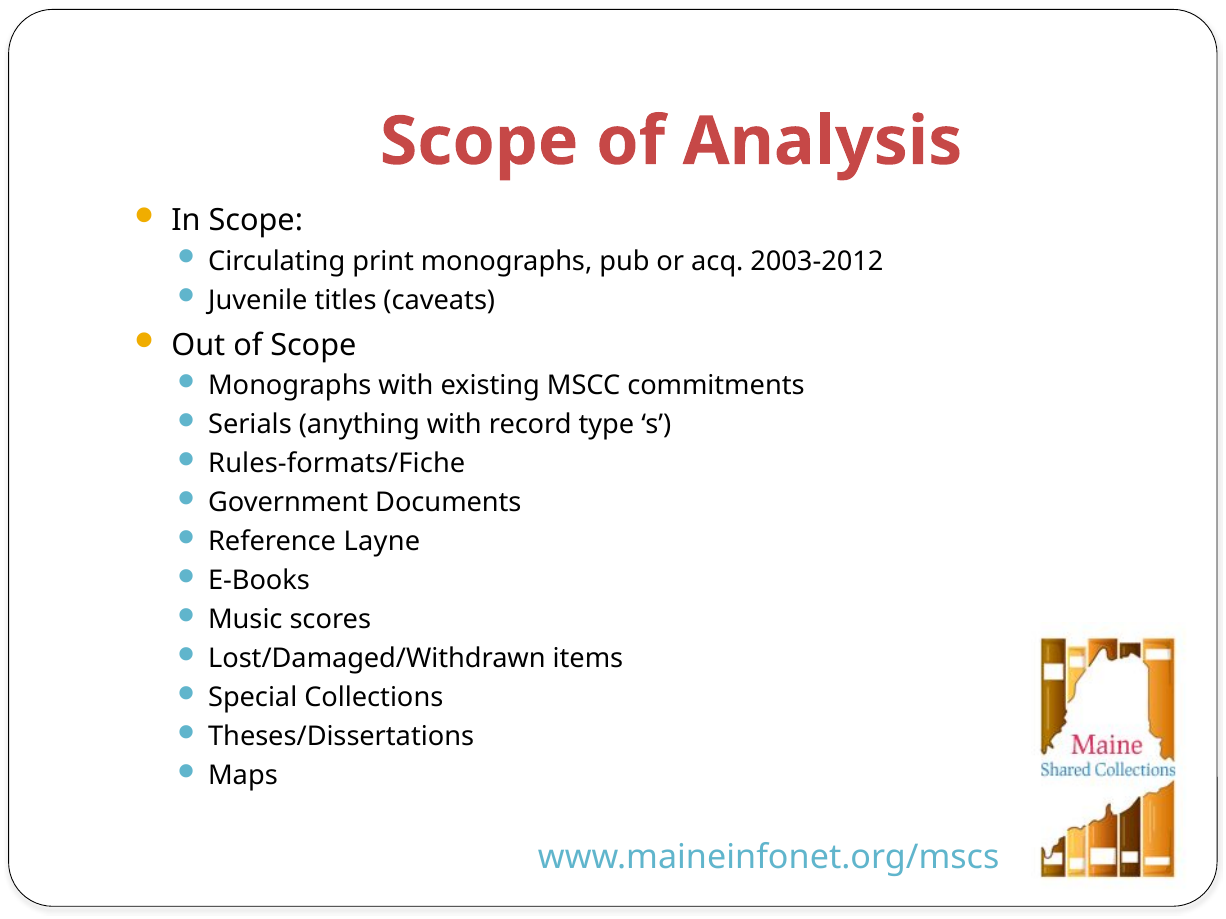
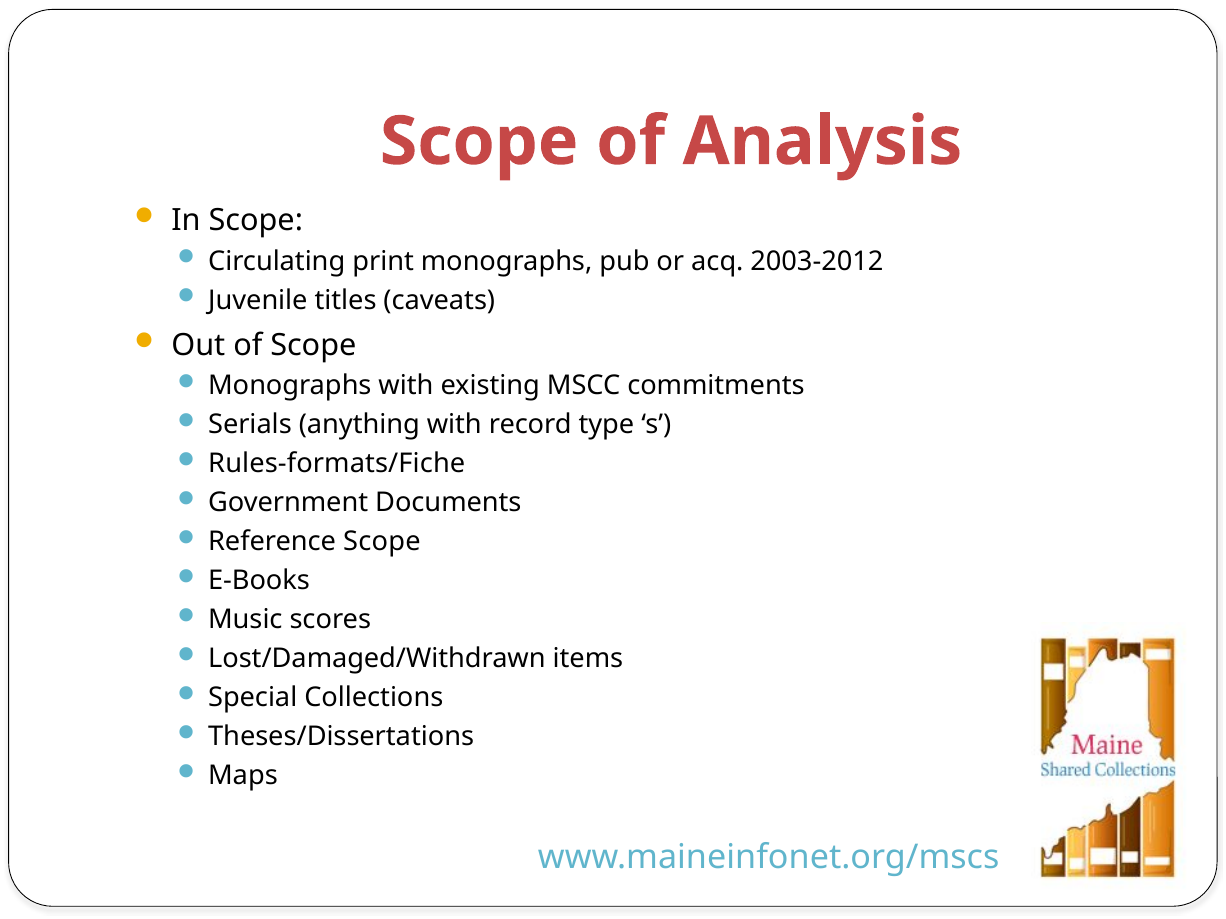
Reference Layne: Layne -> Scope
